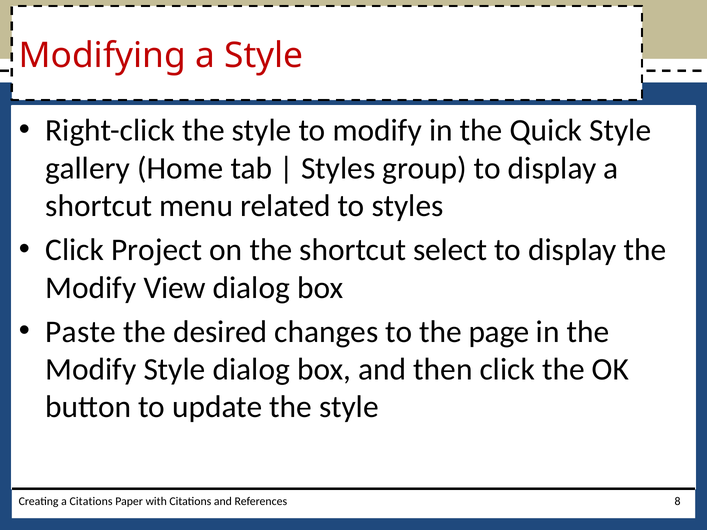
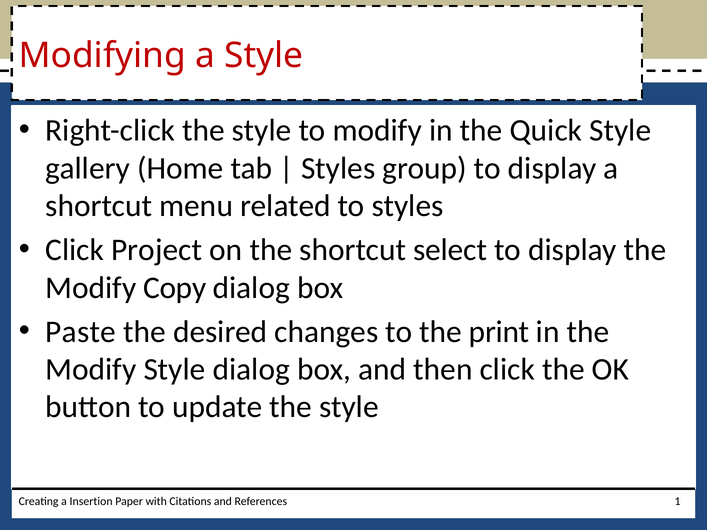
View: View -> Copy
page: page -> print
a Citations: Citations -> Insertion
8: 8 -> 1
